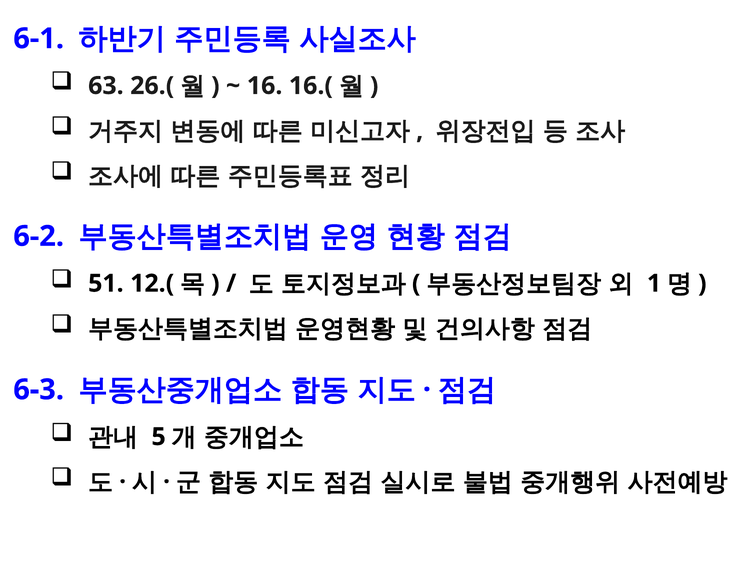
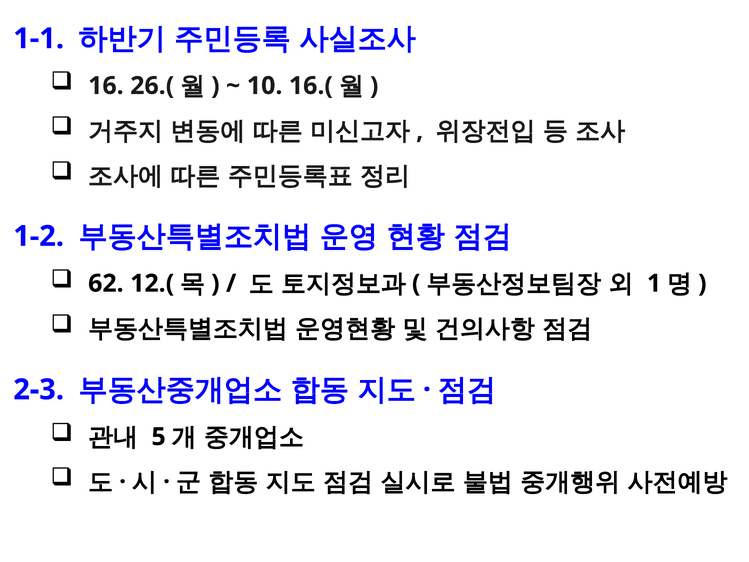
6-1: 6-1 -> 1-1
63: 63 -> 16
16: 16 -> 10
6-2: 6-2 -> 1-2
51: 51 -> 62
6-3: 6-3 -> 2-3
